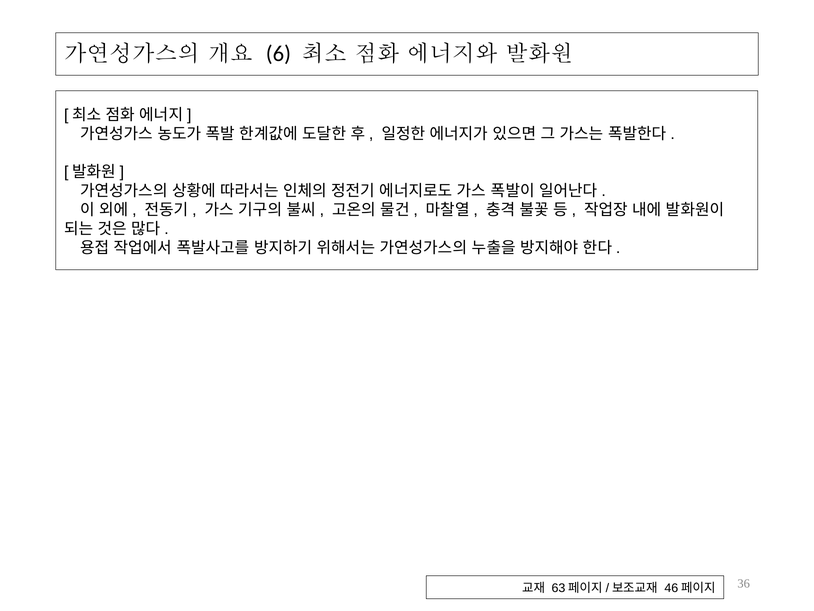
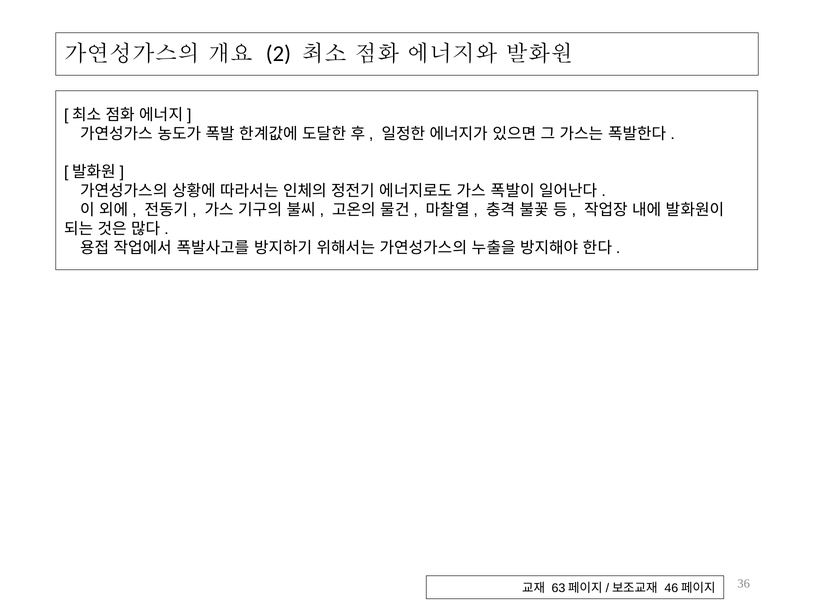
6: 6 -> 2
